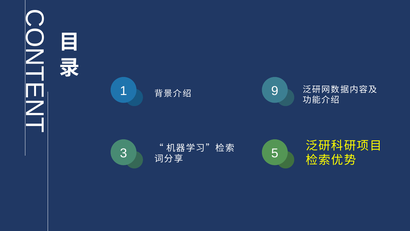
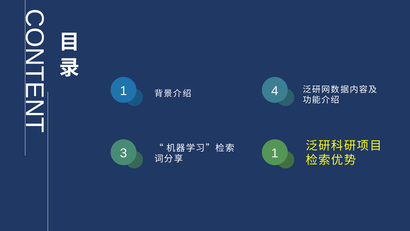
9: 9 -> 4
3 5: 5 -> 1
